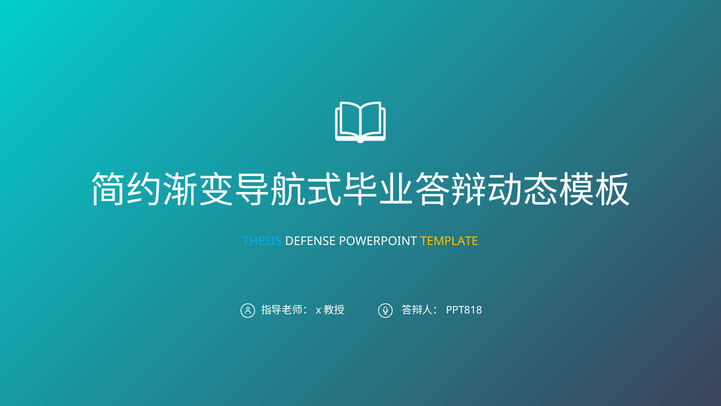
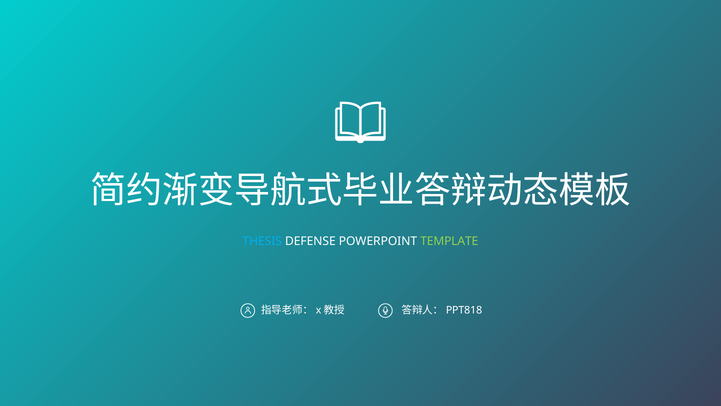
TEMPLATE colour: yellow -> light green
